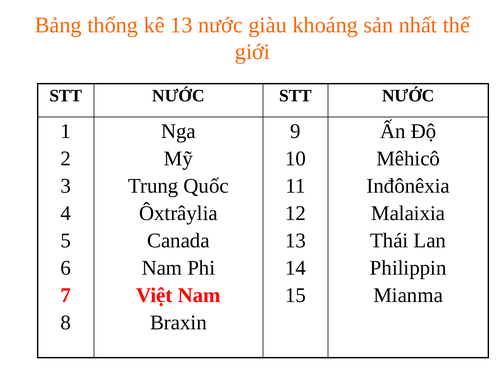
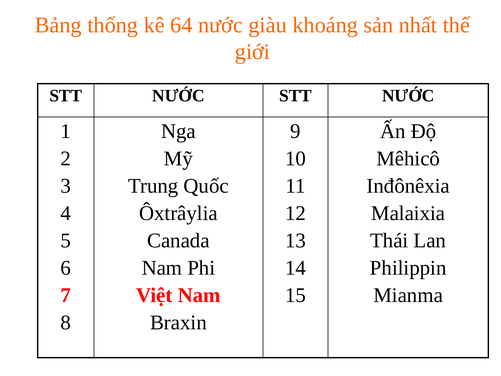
kê 13: 13 -> 64
